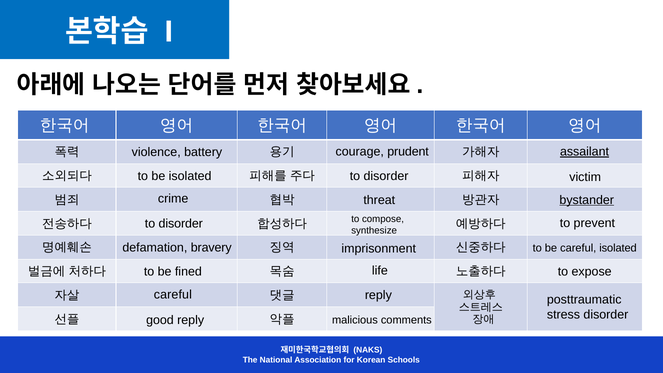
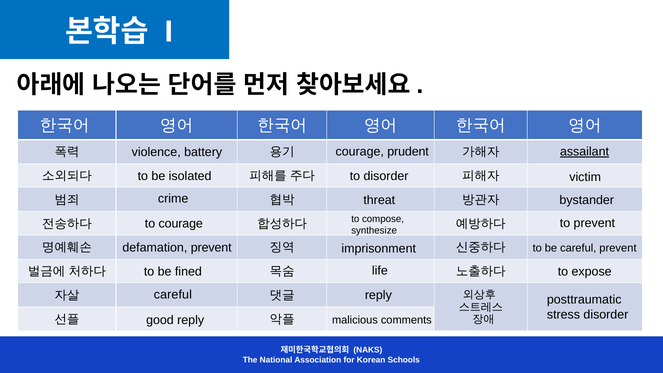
bystander underline: present -> none
disorder at (181, 223): disorder -> courage
defamation bravery: bravery -> prevent
careful isolated: isolated -> prevent
